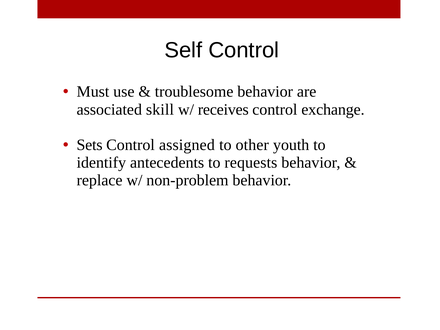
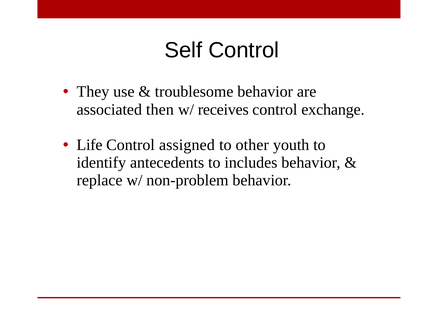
Must: Must -> They
skill: skill -> then
Sets: Sets -> Life
requests: requests -> includes
